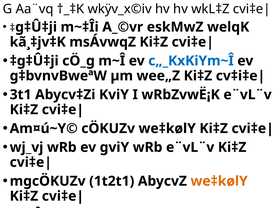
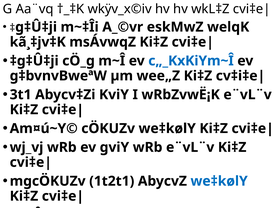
we‡kølY at (219, 181) colour: orange -> blue
